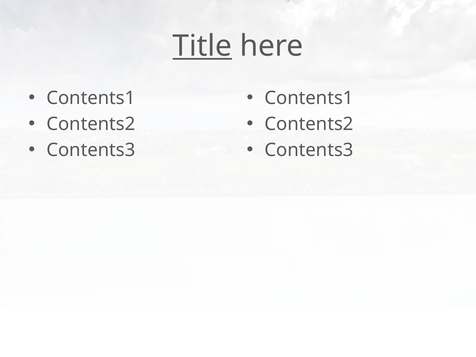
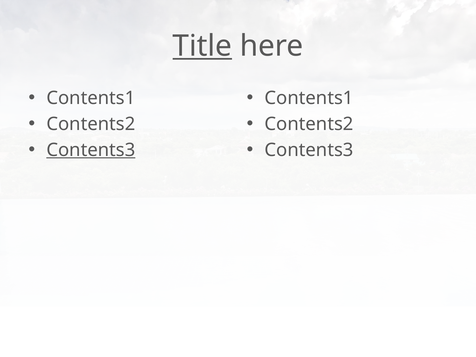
Contents3 at (91, 150) underline: none -> present
